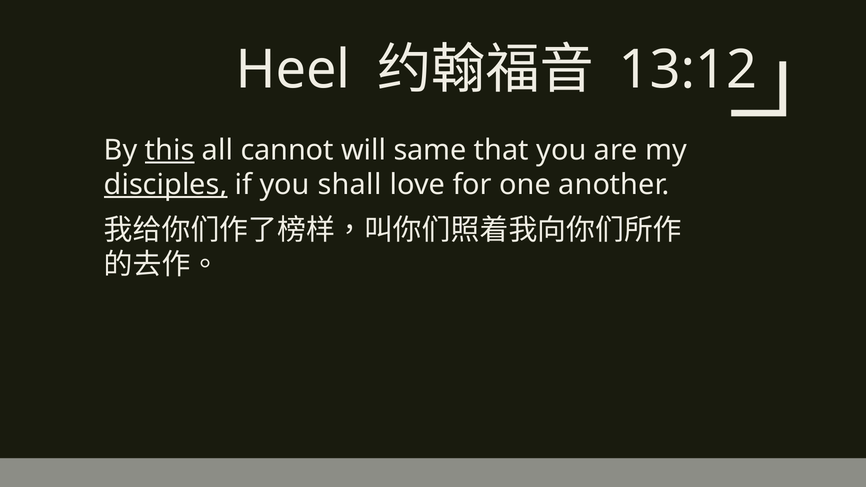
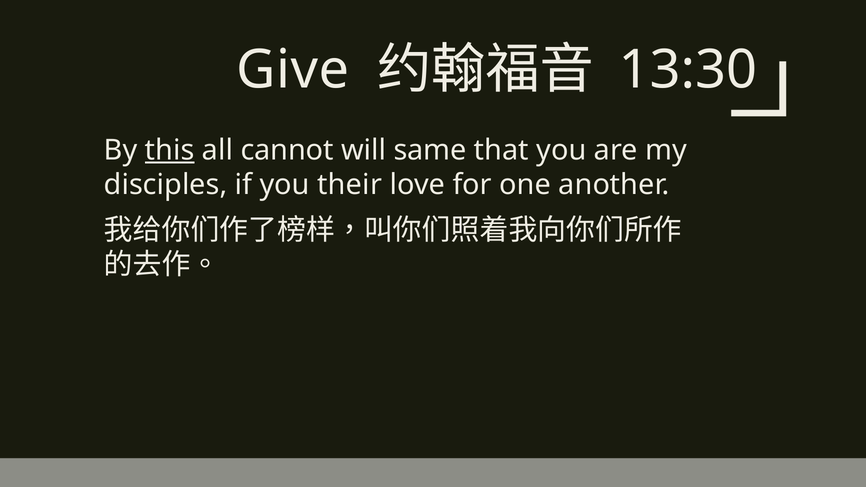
Heel: Heel -> Give
13:12: 13:12 -> 13:30
disciples underline: present -> none
shall: shall -> their
